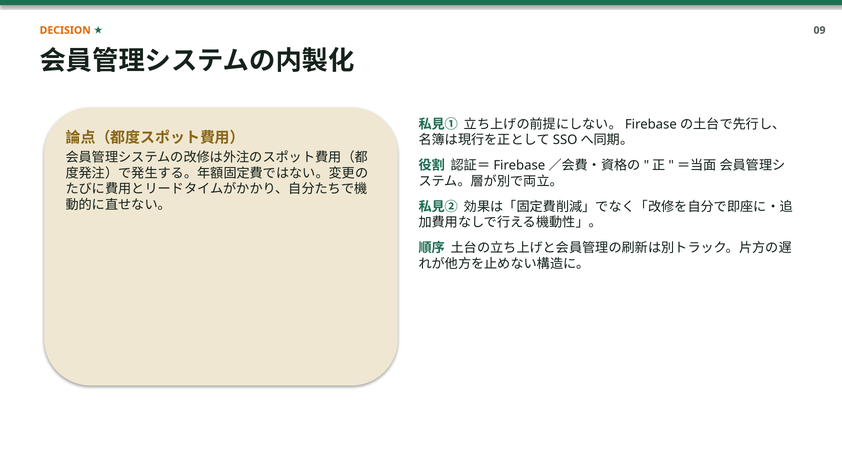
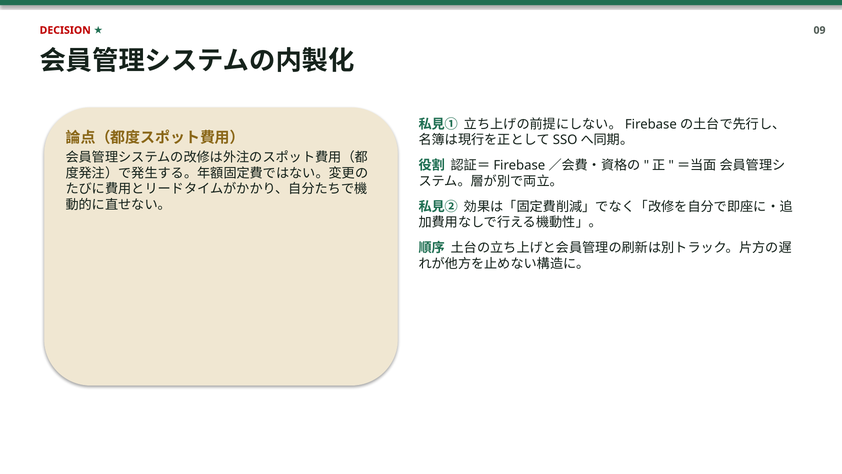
DECISION colour: orange -> red
